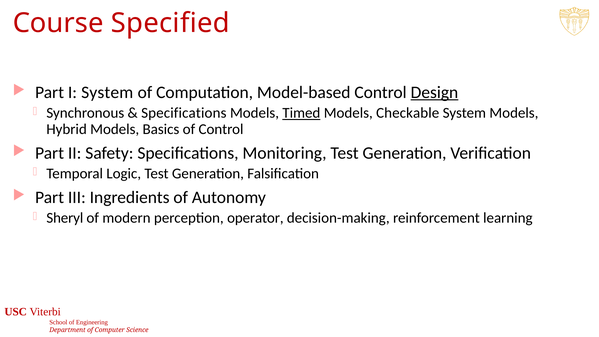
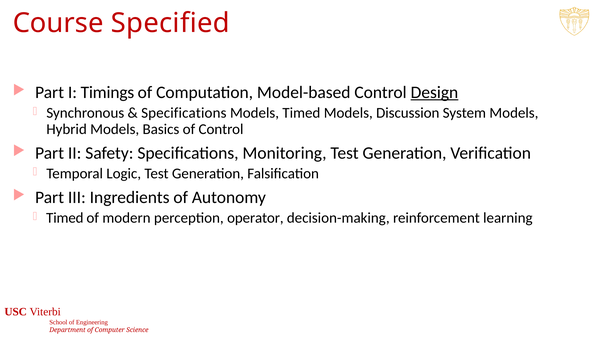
I System: System -> Timings
Timed at (301, 113) underline: present -> none
Checkable: Checkable -> Discussion
Sheryl at (65, 218): Sheryl -> Timed
